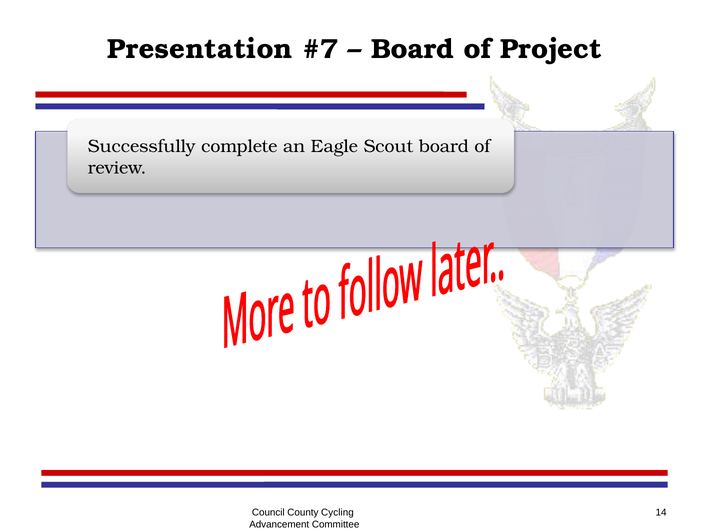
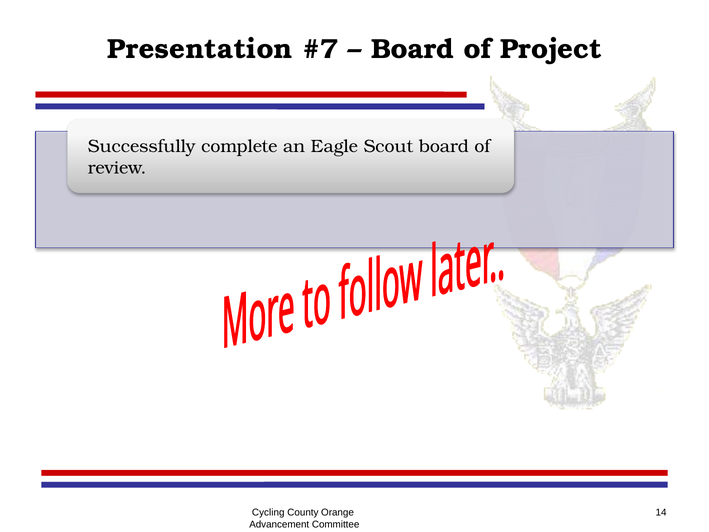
Council: Council -> Cycling
Cycling: Cycling -> Orange
